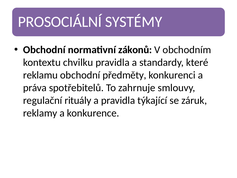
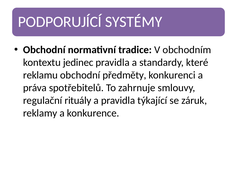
PROSOCIÁLNÍ: PROSOCIÁLNÍ -> PODPORUJÍCÍ
zákonů: zákonů -> tradice
chvilku: chvilku -> jedinec
